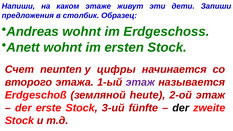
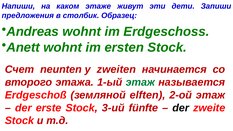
цифры: цифры -> zweiten
этаж at (140, 82) colour: purple -> green
heute: heute -> elften
